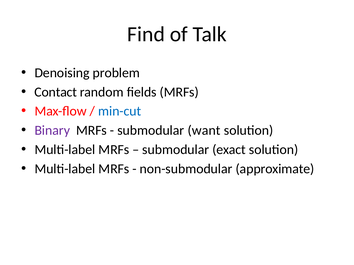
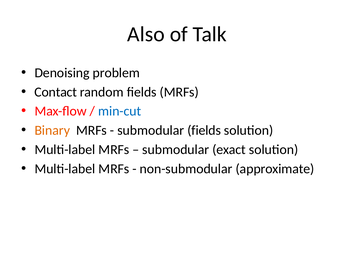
Find: Find -> Also
Binary colour: purple -> orange
submodular want: want -> fields
